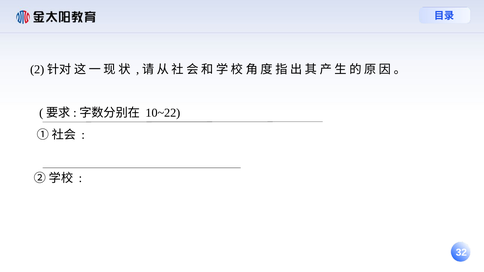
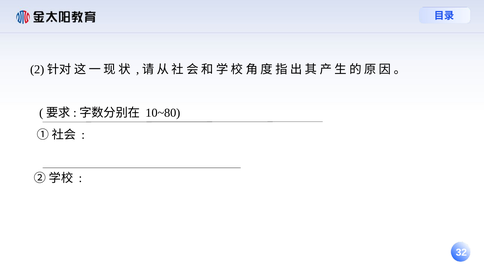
10~22: 10~22 -> 10~80
